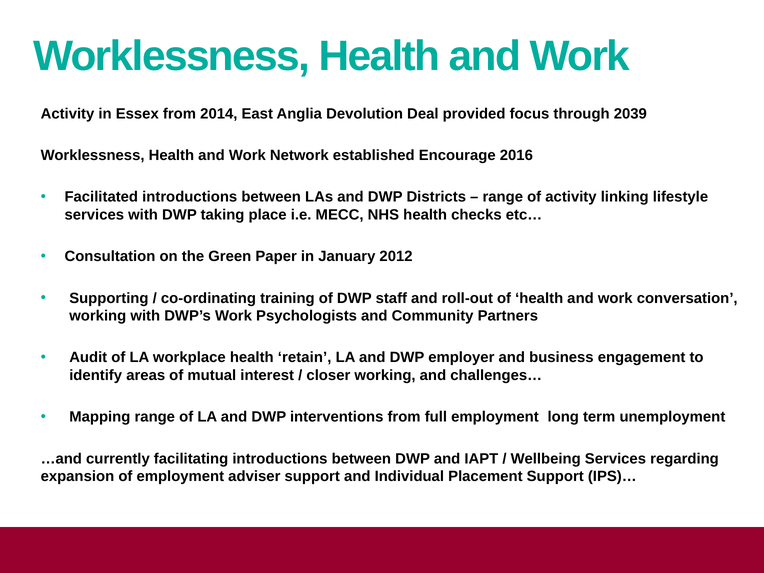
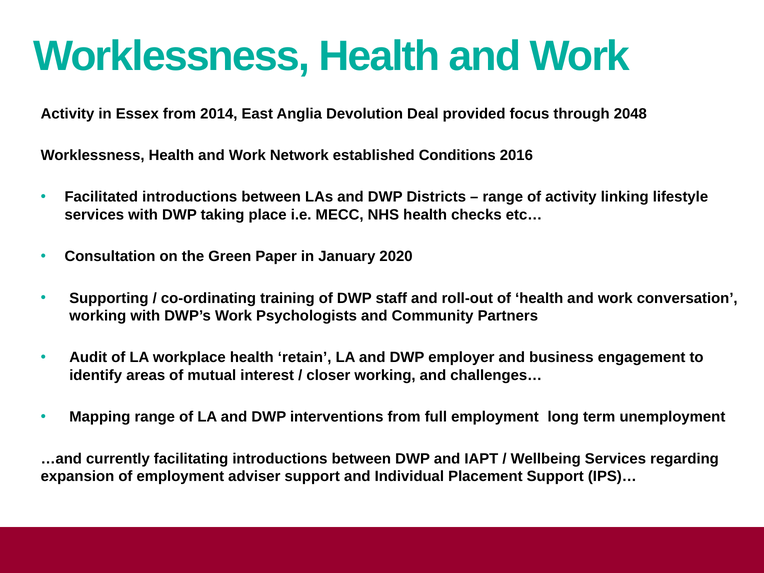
2039: 2039 -> 2048
Encourage: Encourage -> Conditions
2012: 2012 -> 2020
